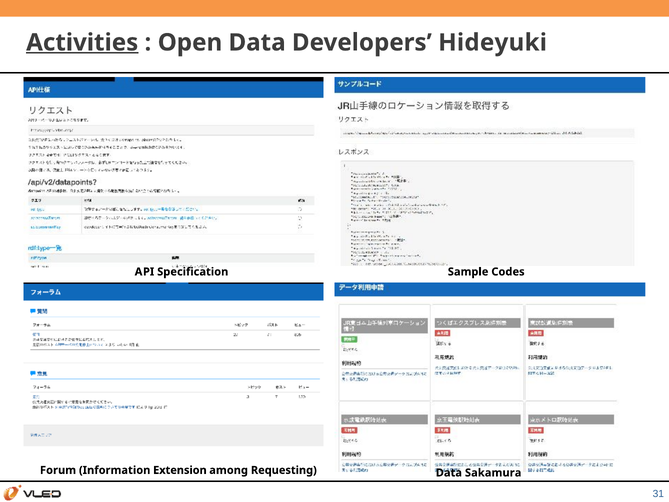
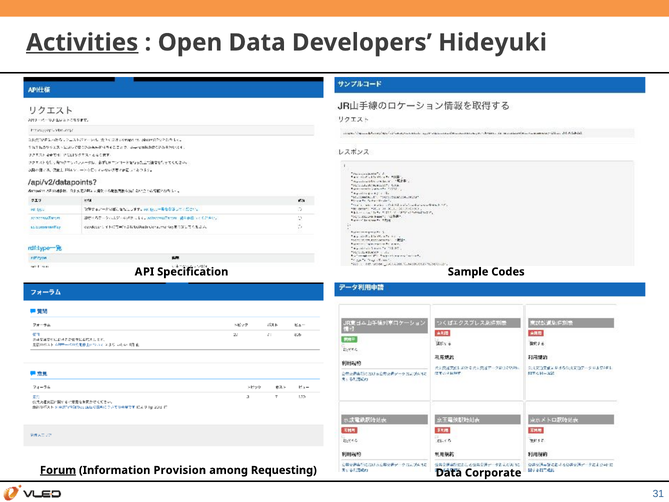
Forum underline: none -> present
Extension: Extension -> Provision
Sakamura: Sakamura -> Corporate
